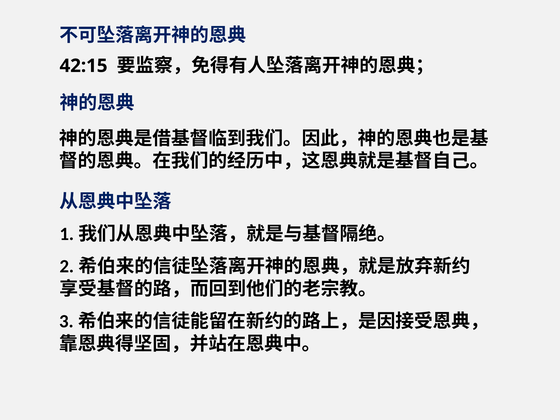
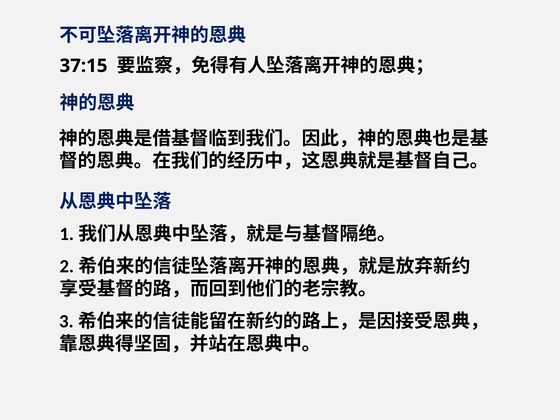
42:15: 42:15 -> 37:15
